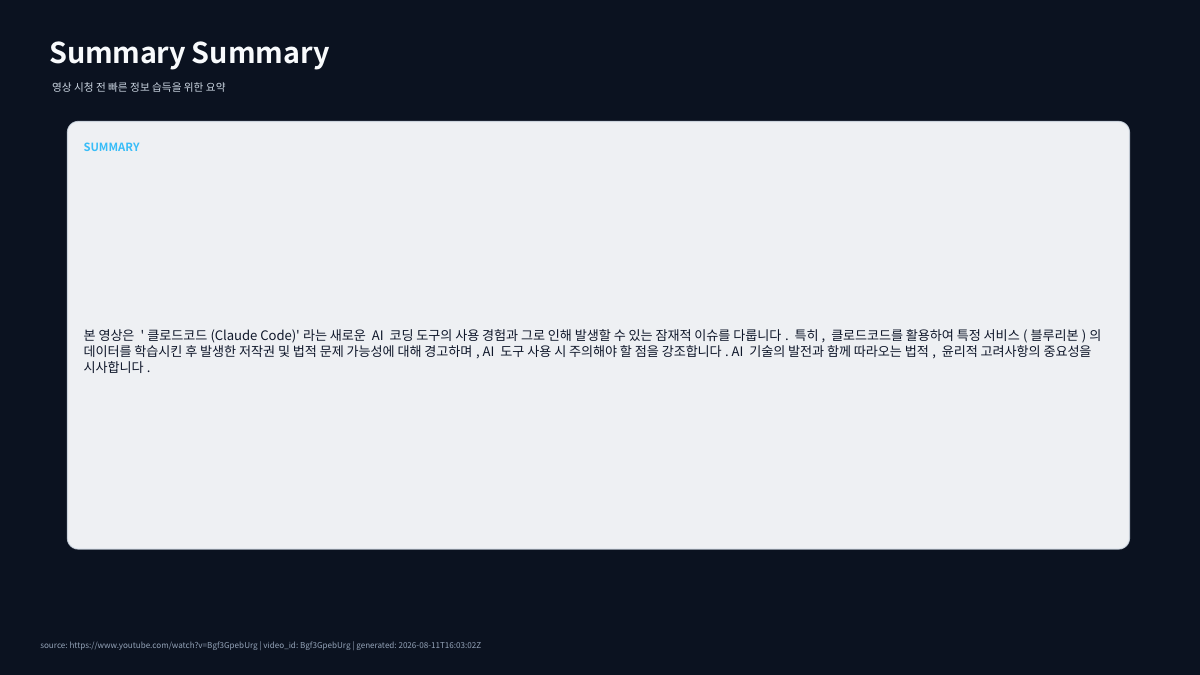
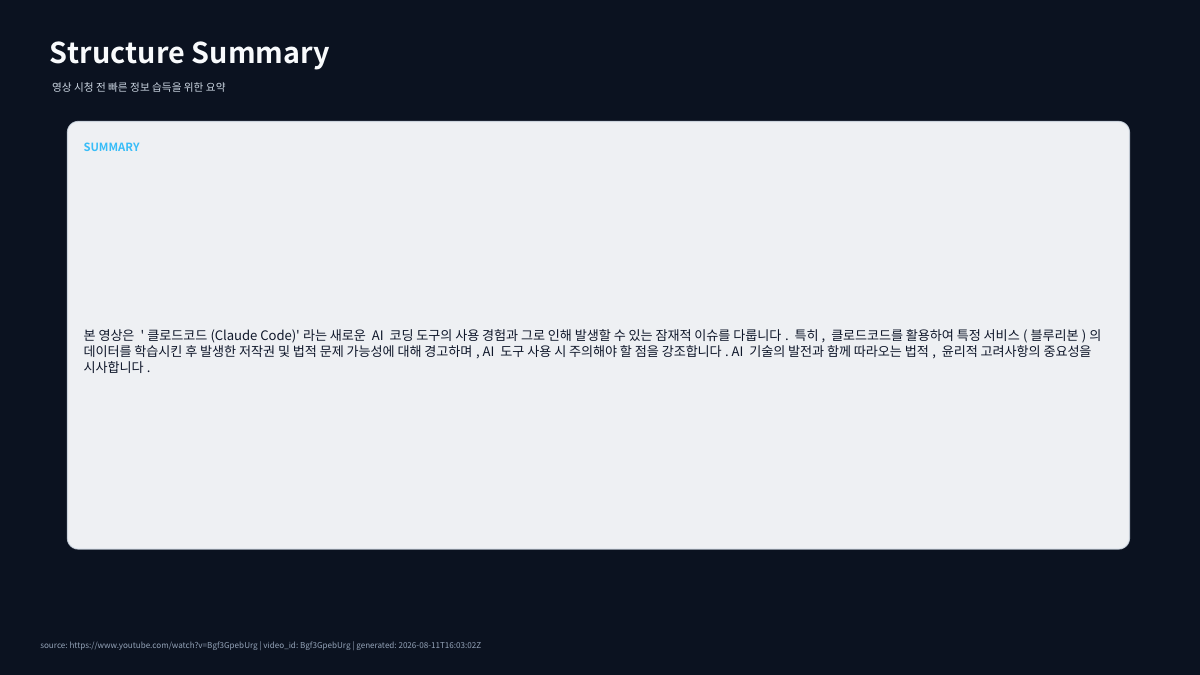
Summary at (118, 54): Summary -> Structure
